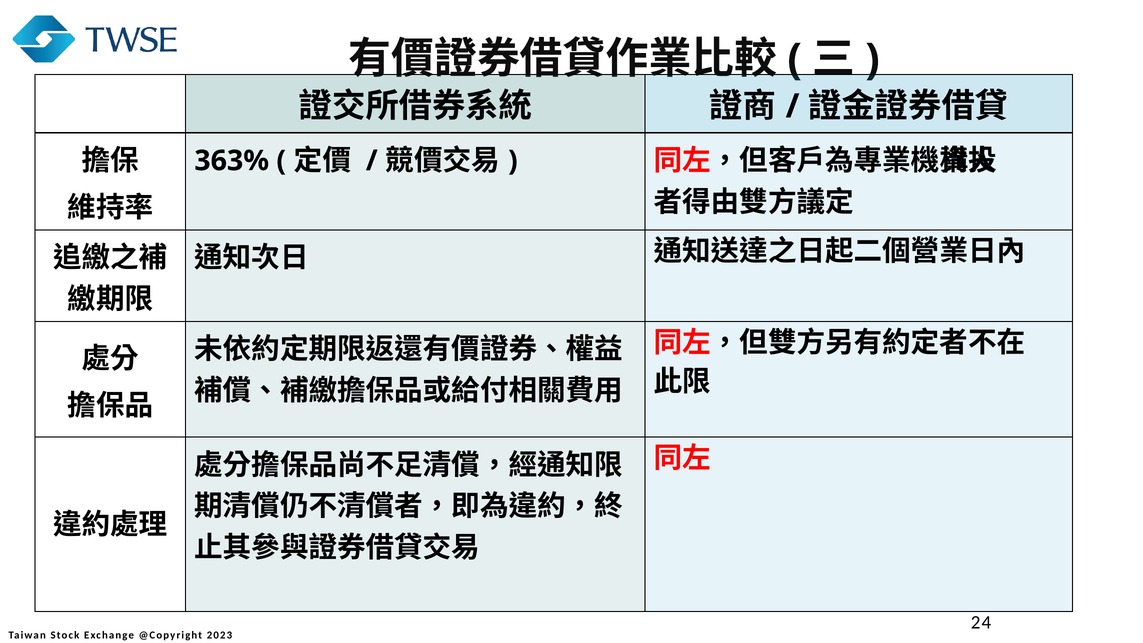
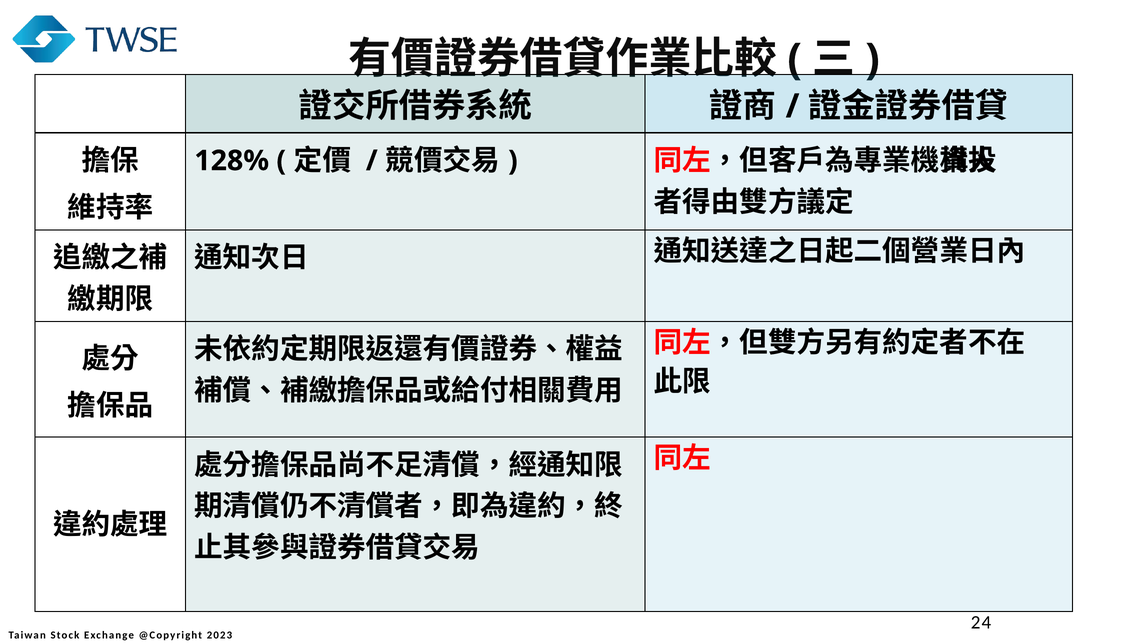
363%: 363% -> 128%
